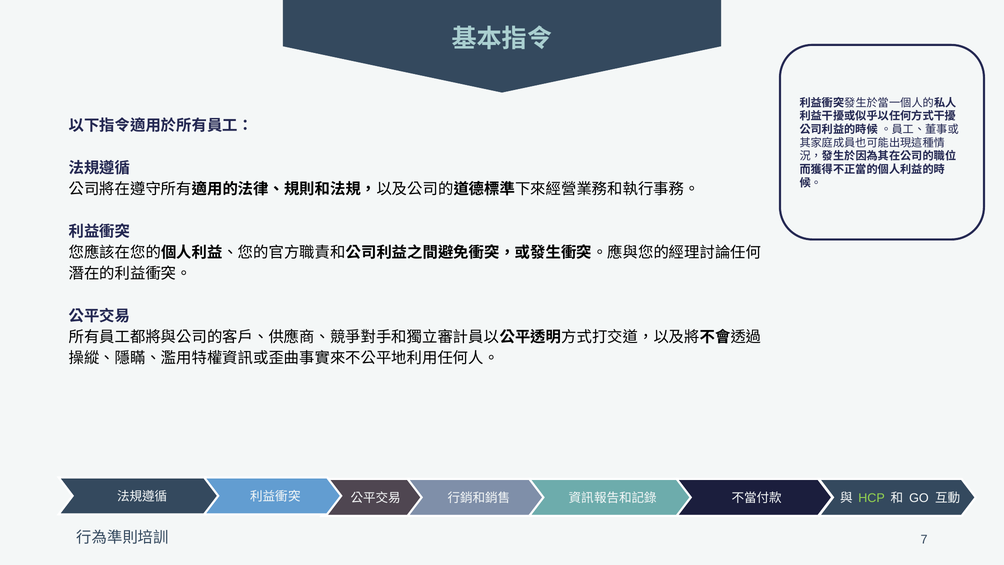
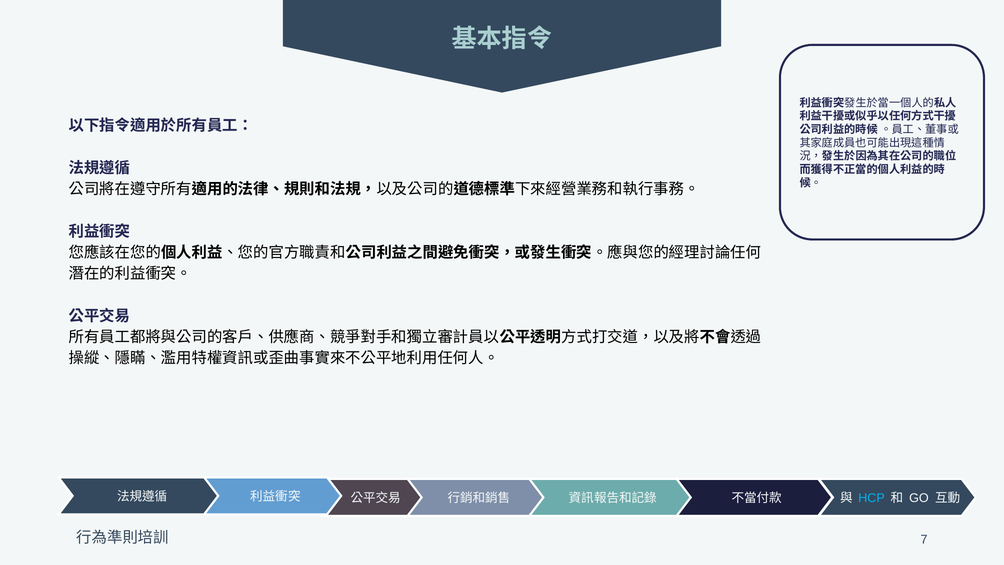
HCP colour: light green -> light blue
